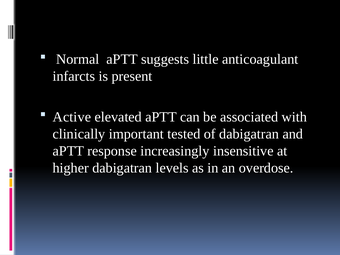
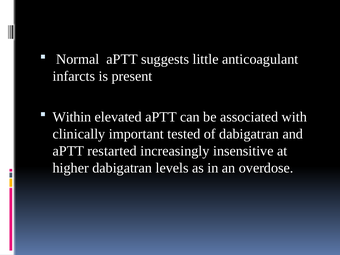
Active: Active -> Within
response: response -> restarted
